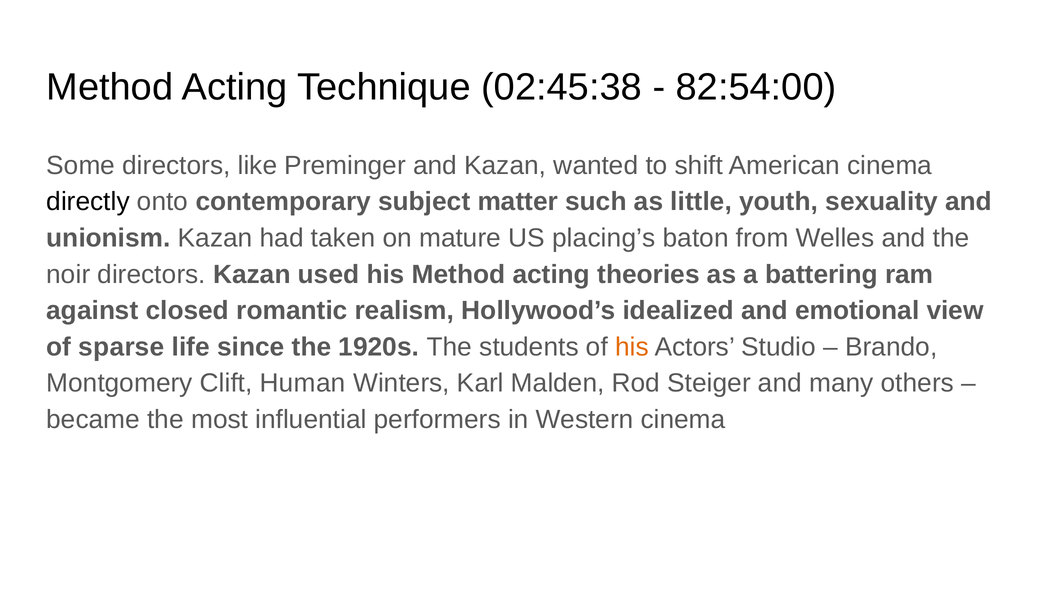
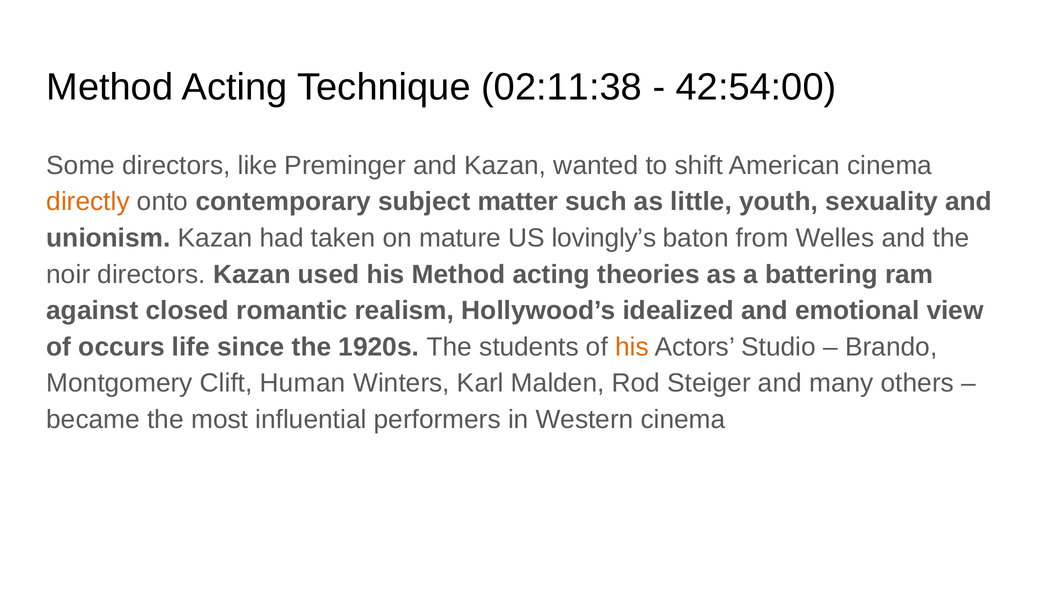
02:45:38: 02:45:38 -> 02:11:38
82:54:00: 82:54:00 -> 42:54:00
directly colour: black -> orange
placing’s: placing’s -> lovingly’s
sparse: sparse -> occurs
